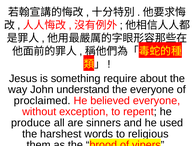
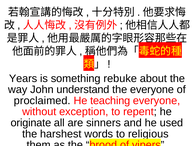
Jesus: Jesus -> Years
require: require -> rebuke
believed: believed -> teaching
produce: produce -> originate
